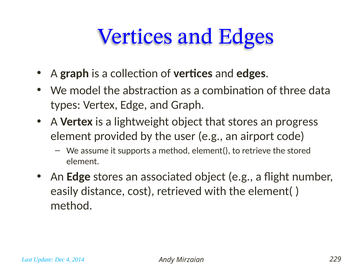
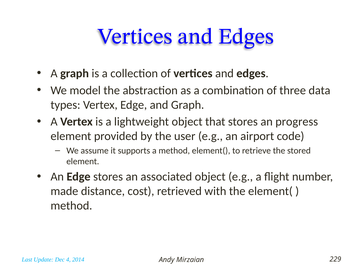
easily: easily -> made
